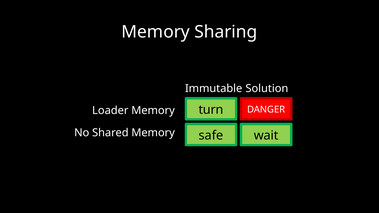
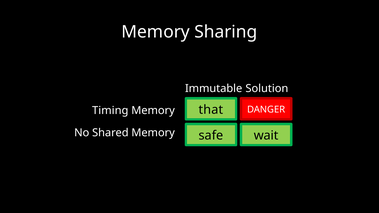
turn: turn -> that
Loader: Loader -> Timing
